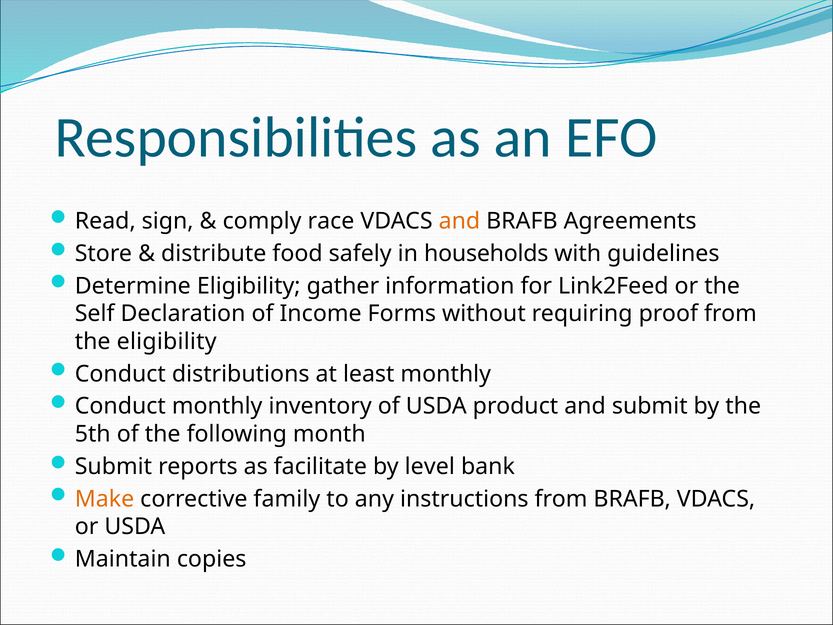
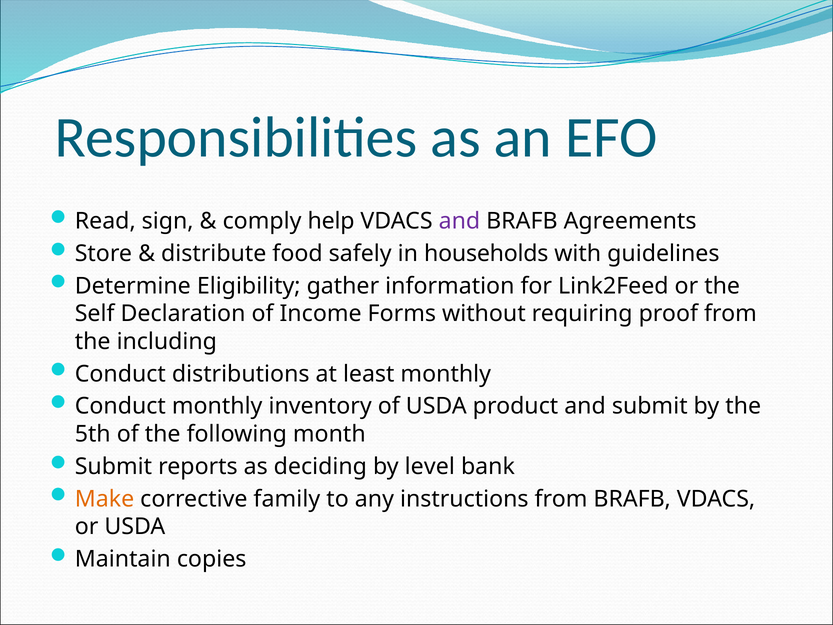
race: race -> help
and at (459, 221) colour: orange -> purple
the eligibility: eligibility -> including
facilitate: facilitate -> deciding
